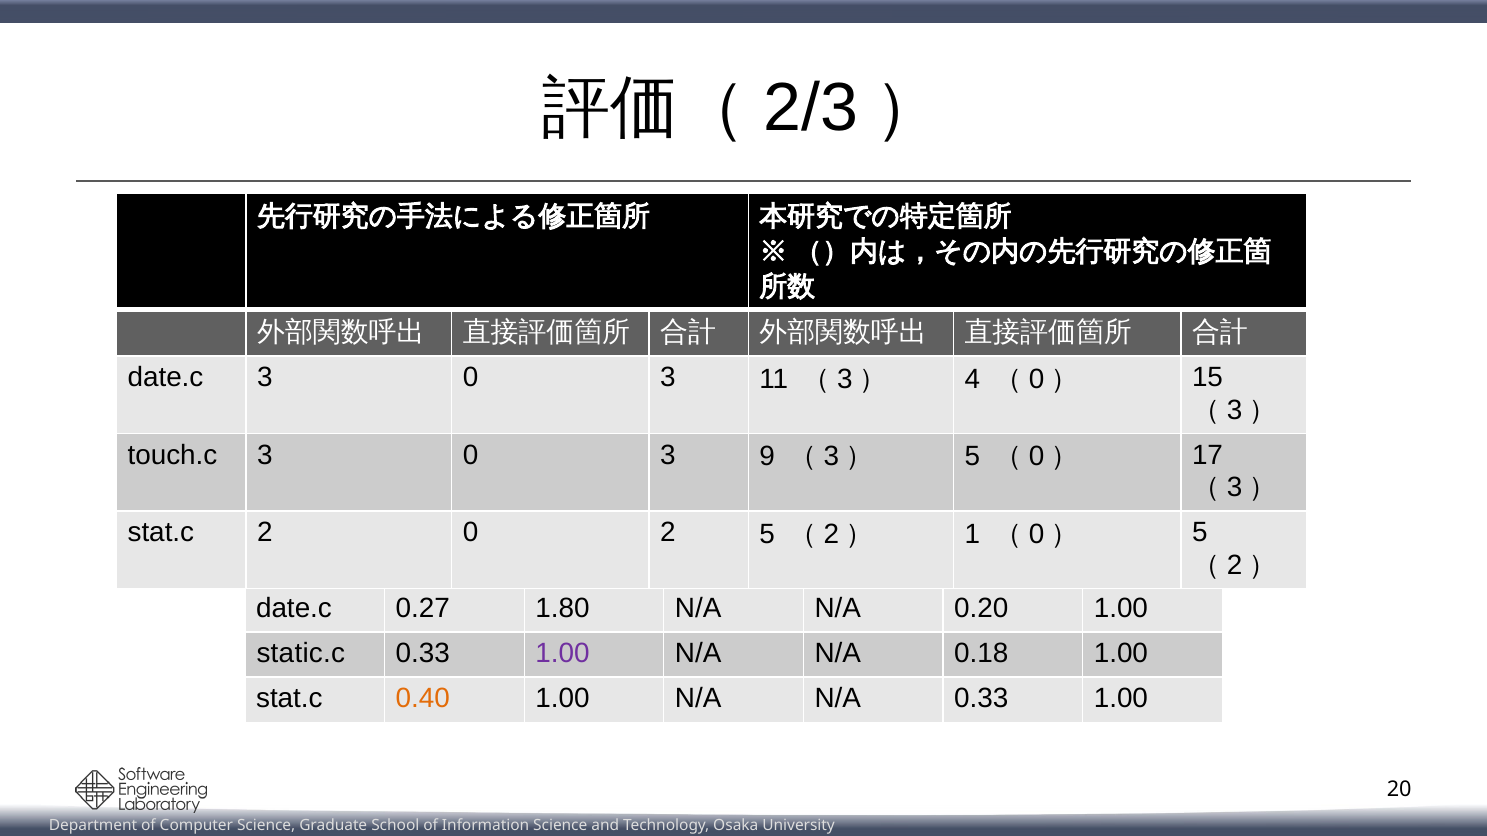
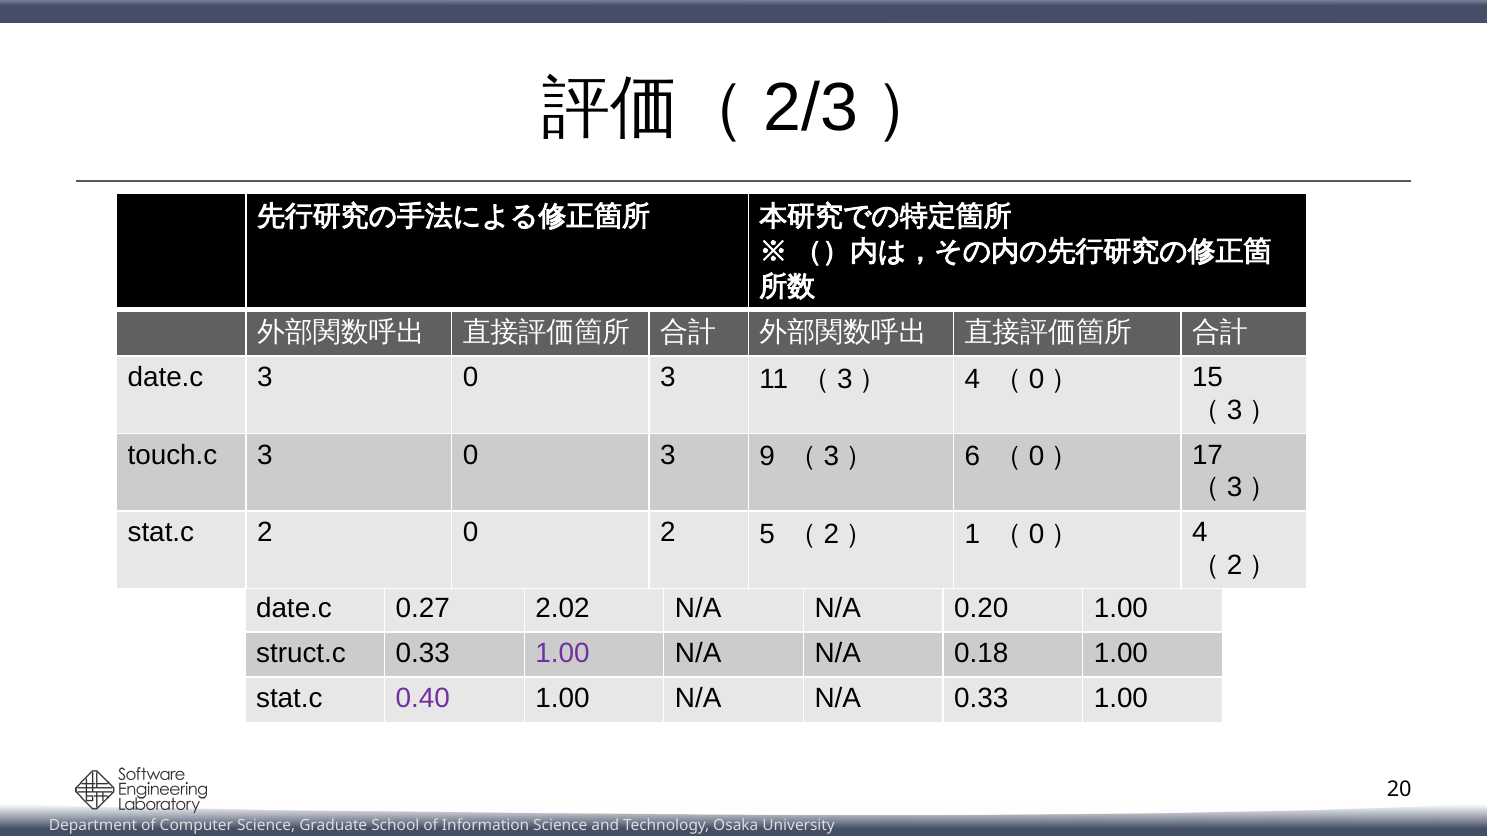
5 at (972, 457): 5 -> 6
5 at (1200, 533): 5 -> 4
1.80: 1.80 -> 2.02
static.c: static.c -> struct.c
0.40 colour: orange -> purple
